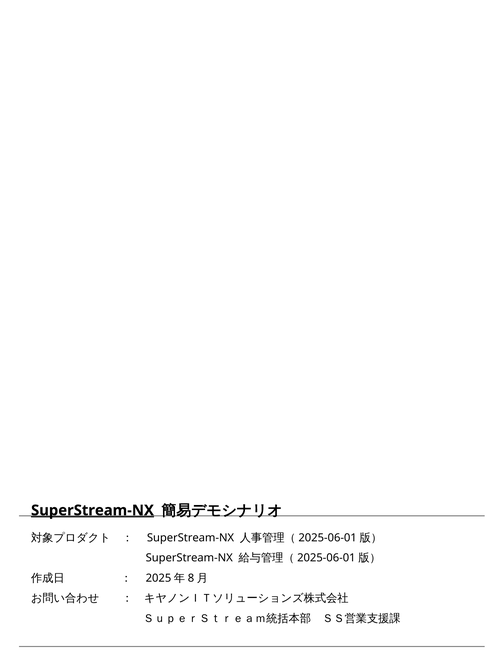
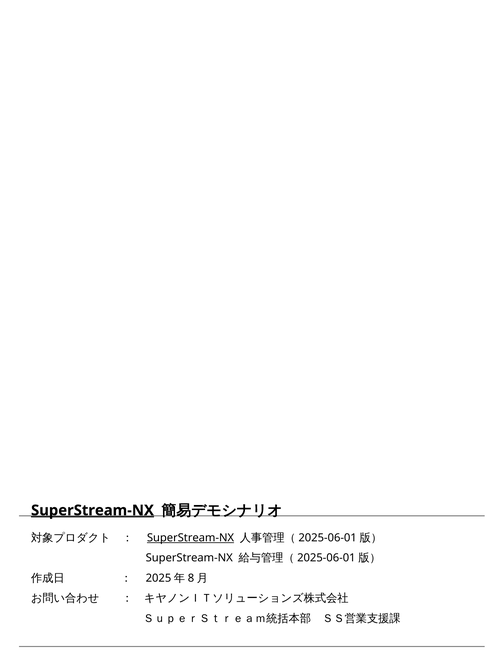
SuperStream-NX at (190, 538) underline: none -> present
